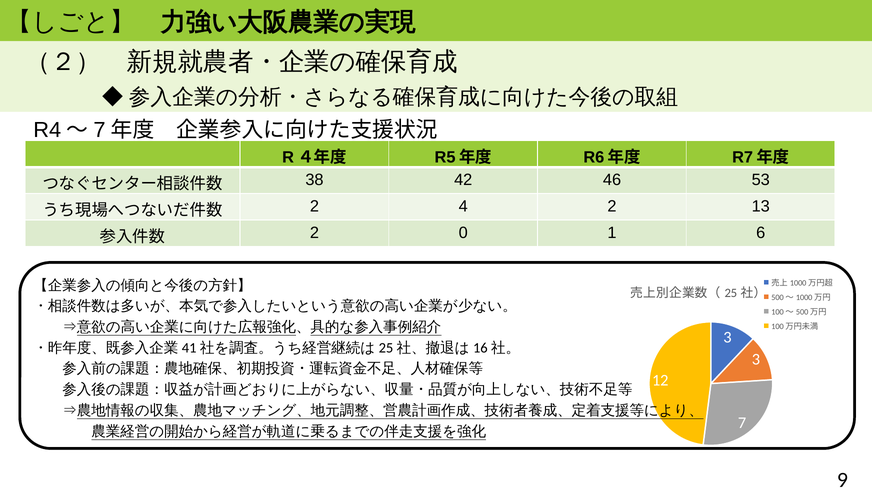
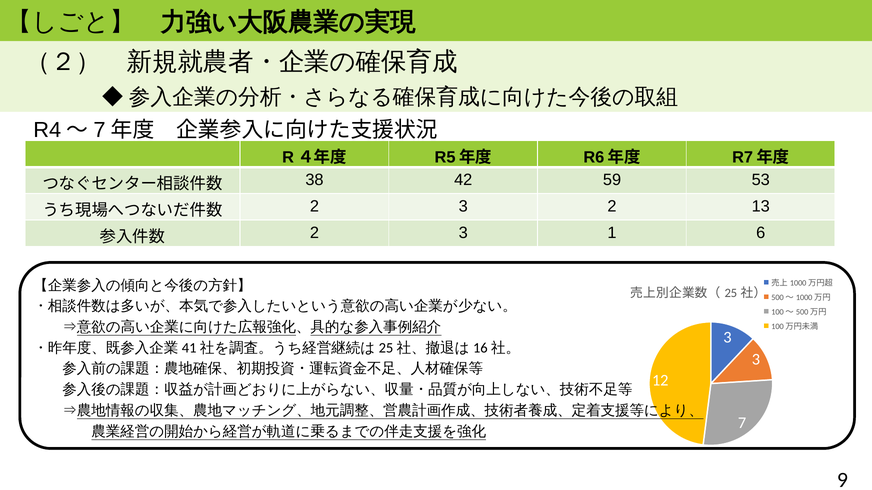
46: 46 -> 59
4 at (463, 207): 4 -> 3
0 at (463, 233): 0 -> 3
